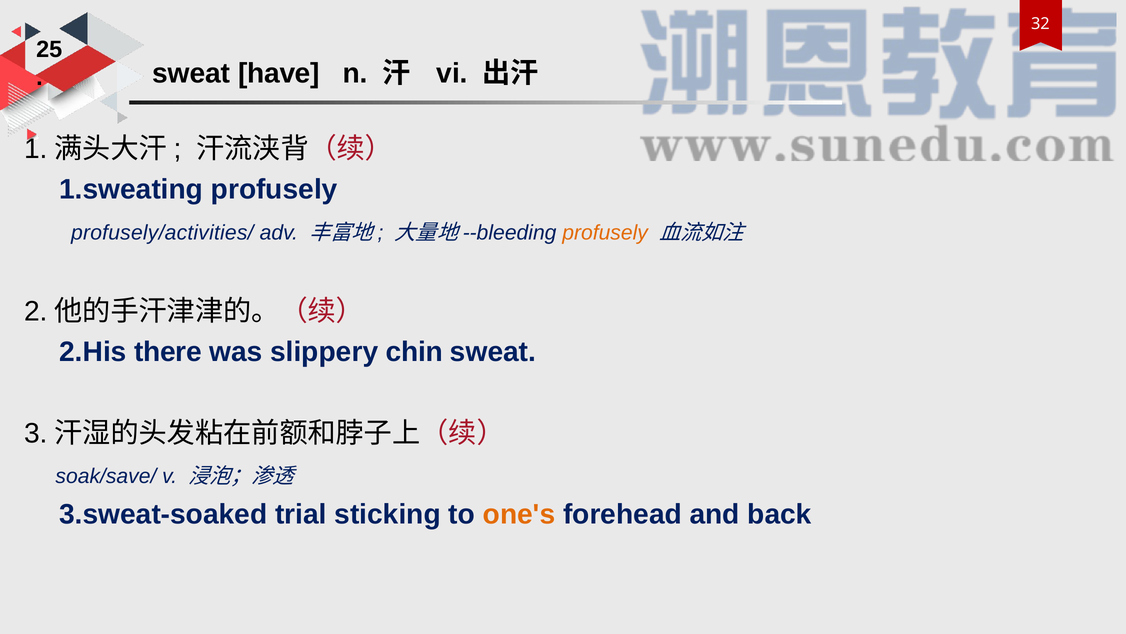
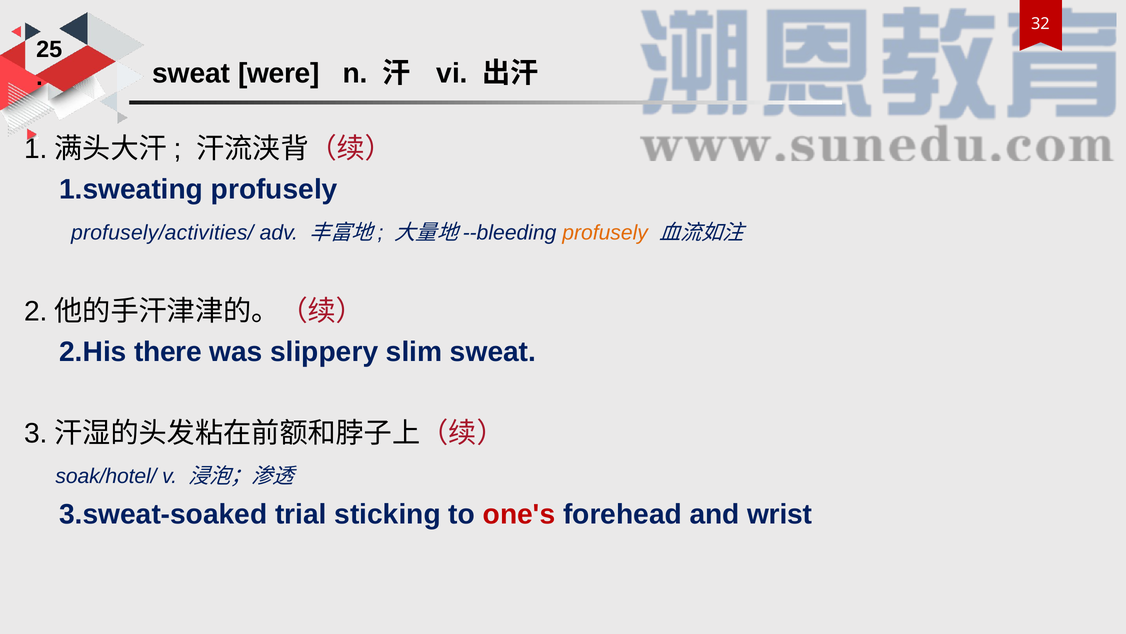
have: have -> were
chin: chin -> slim
soak/save/: soak/save/ -> soak/hotel/
one's colour: orange -> red
back: back -> wrist
